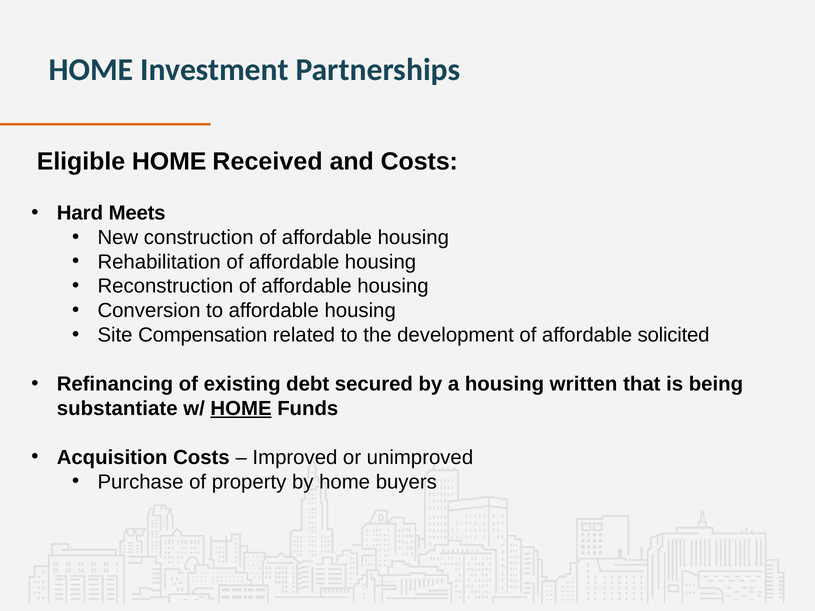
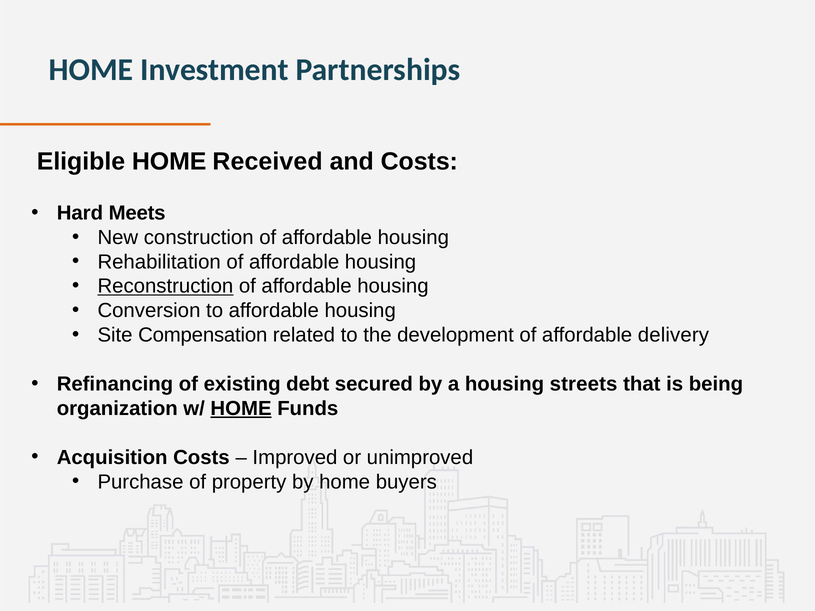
Reconstruction underline: none -> present
solicited: solicited -> delivery
written: written -> streets
substantiate: substantiate -> organization
